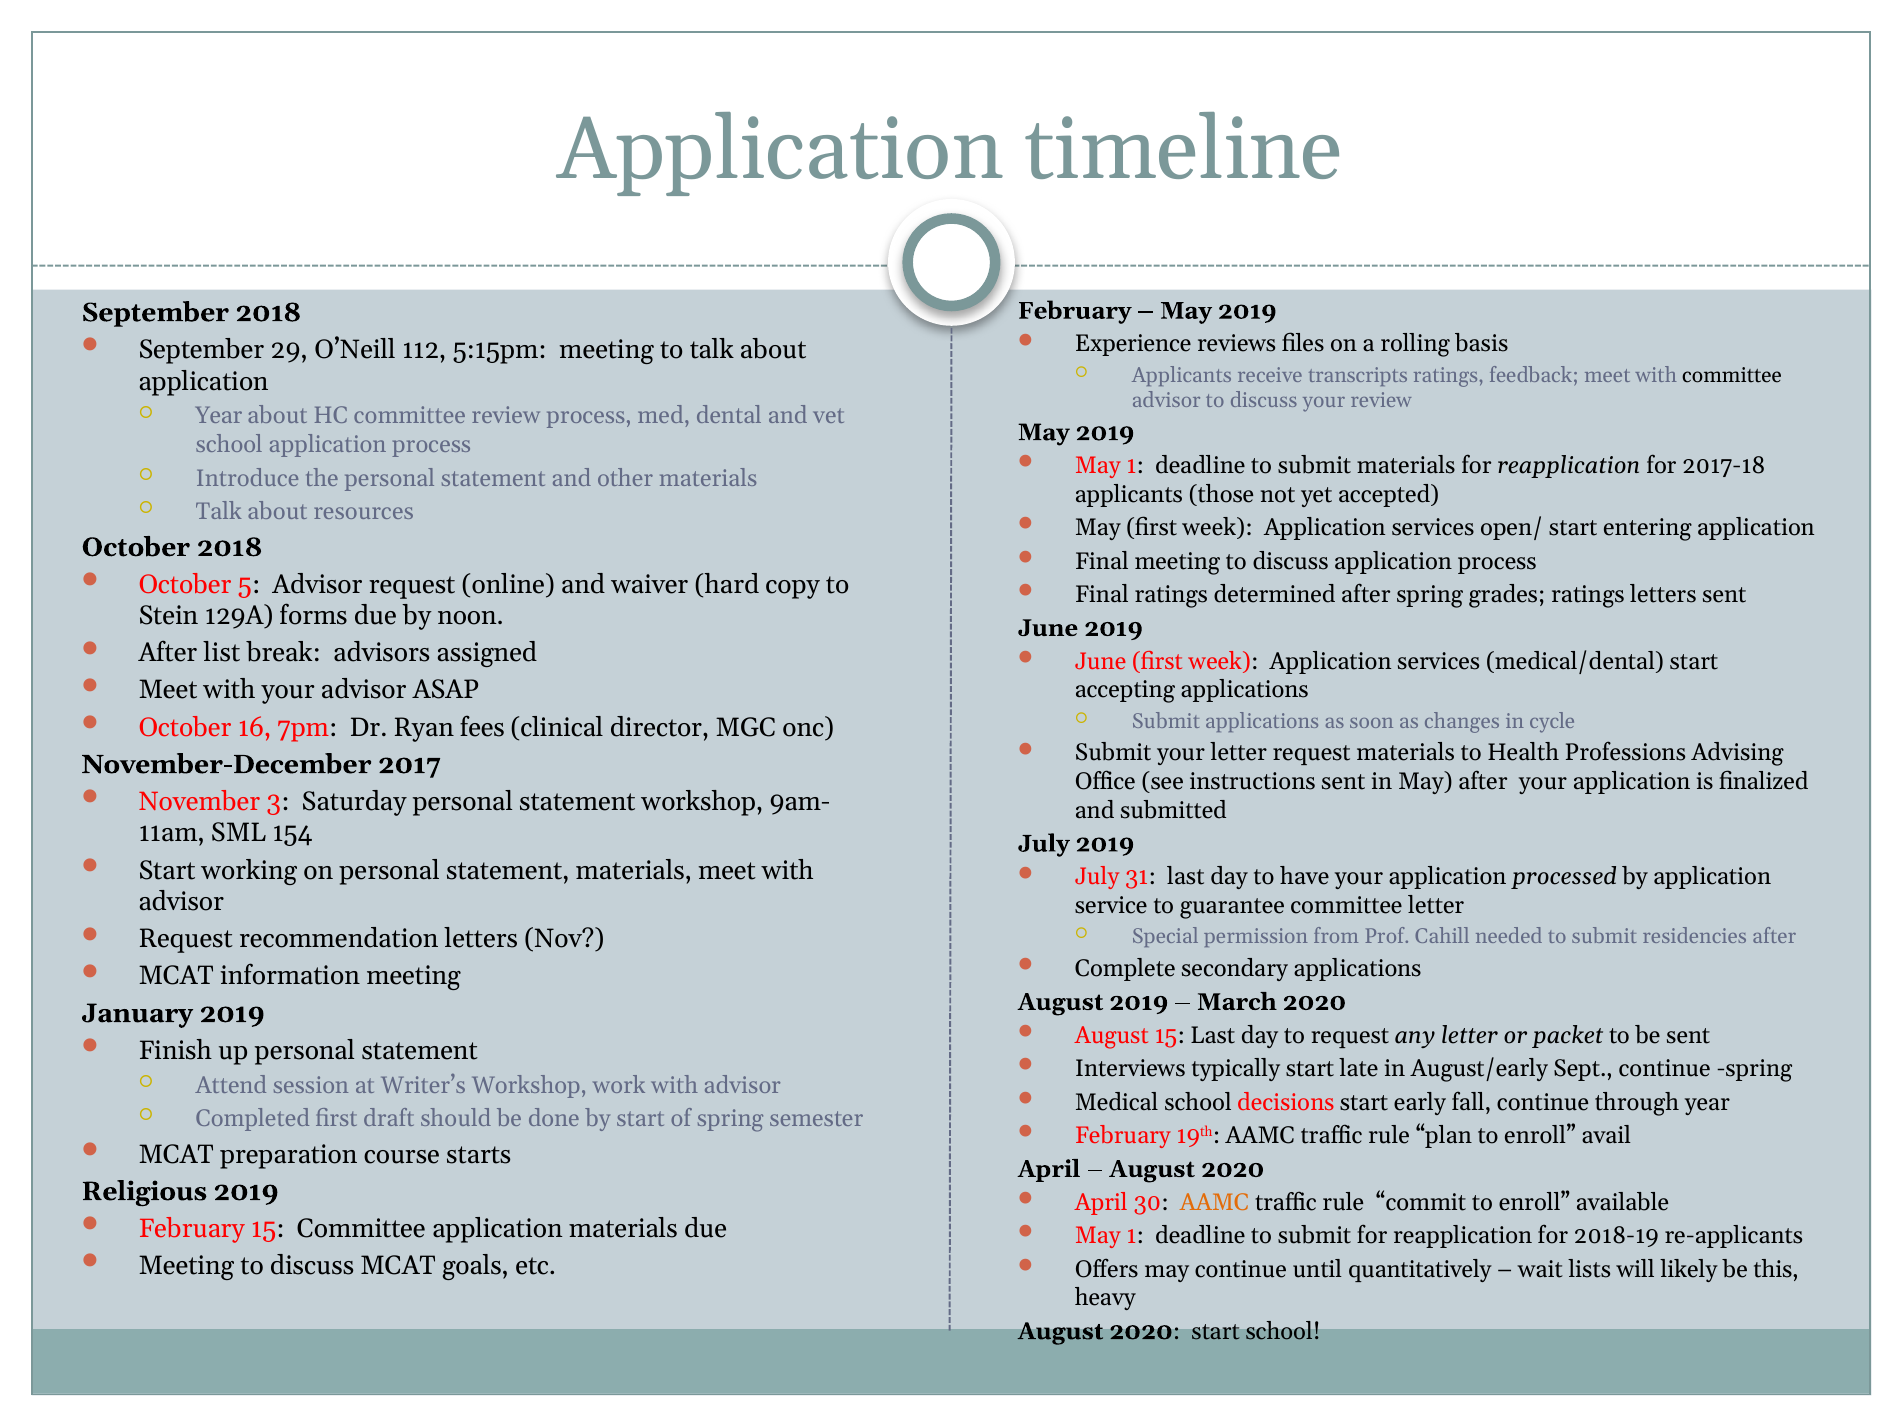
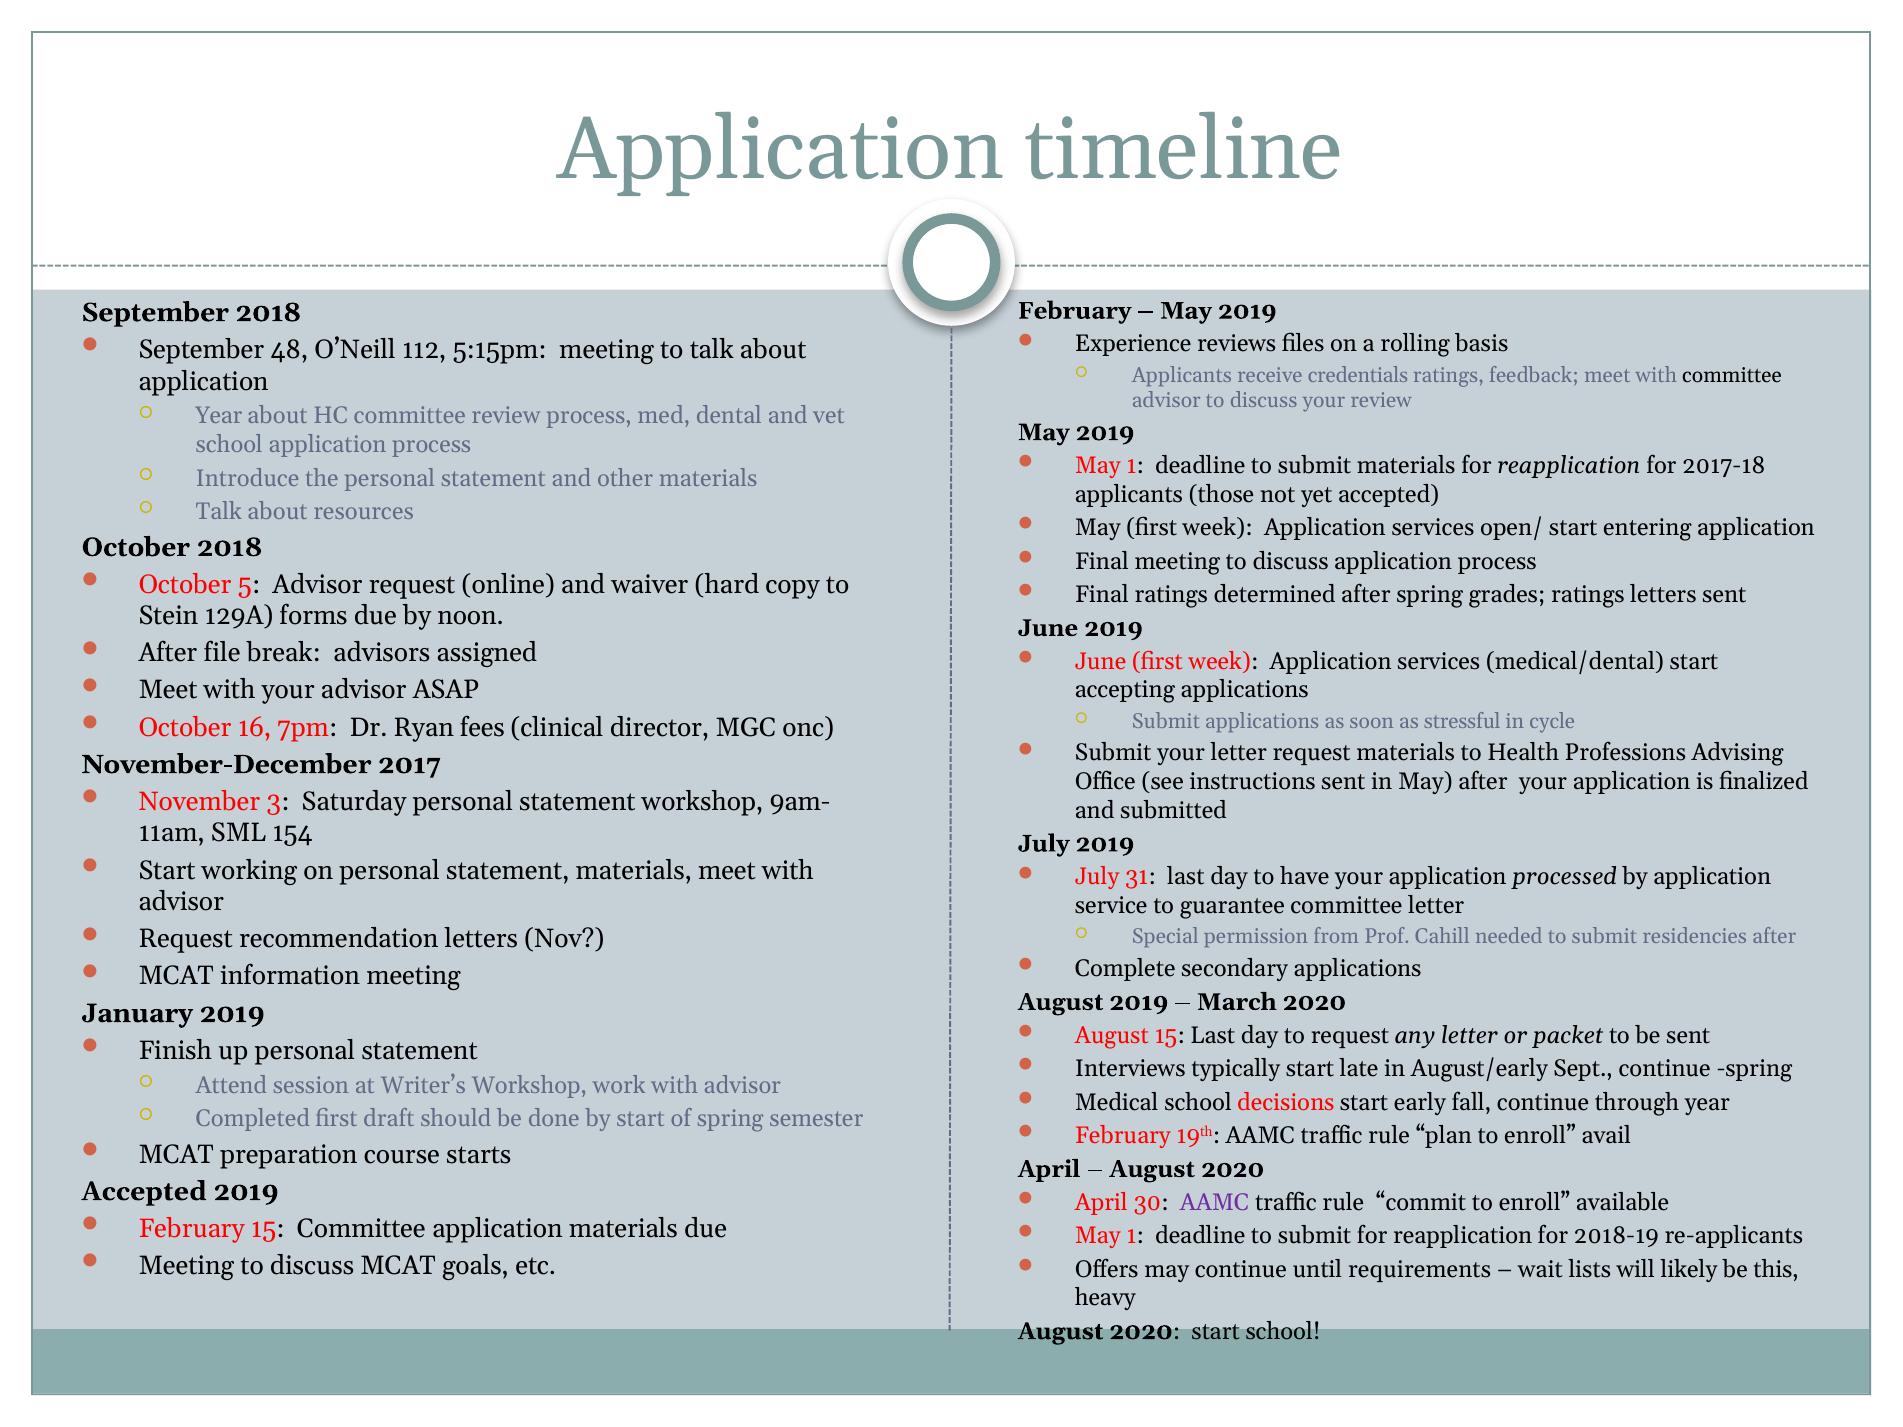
29: 29 -> 48
transcripts: transcripts -> credentials
list: list -> file
changes: changes -> stressful
Religious at (144, 1192): Religious -> Accepted
AAMC at (1215, 1203) colour: orange -> purple
quantitatively: quantitatively -> requirements
